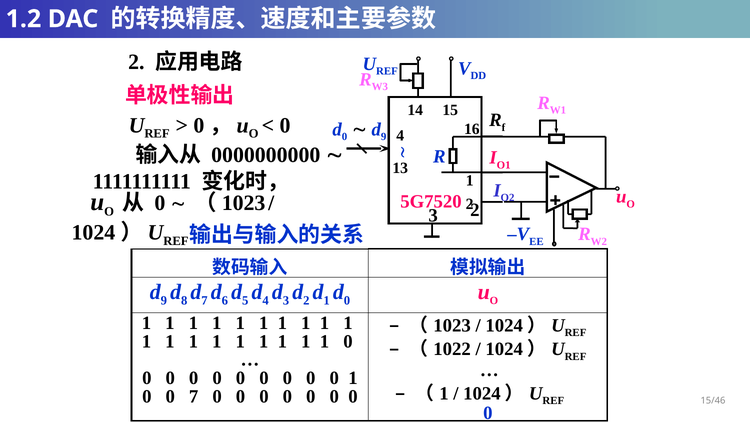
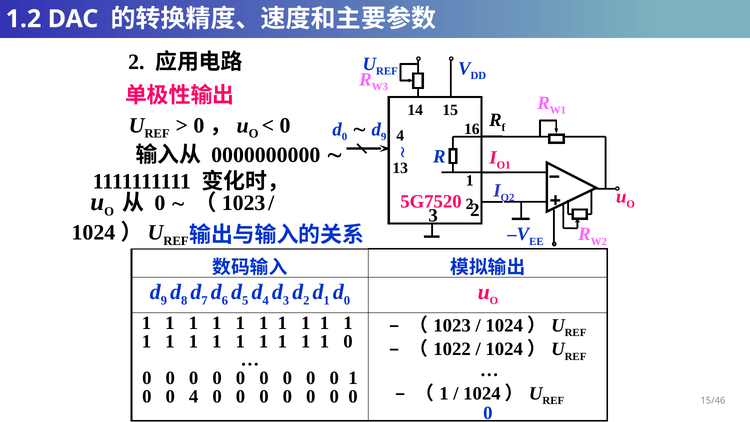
0 7: 7 -> 4
